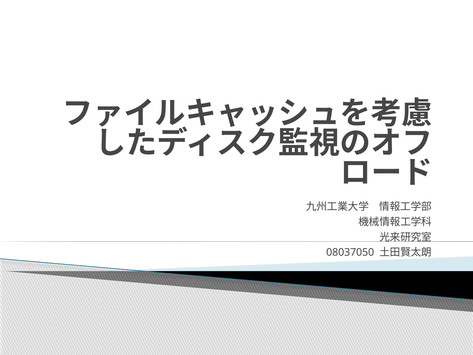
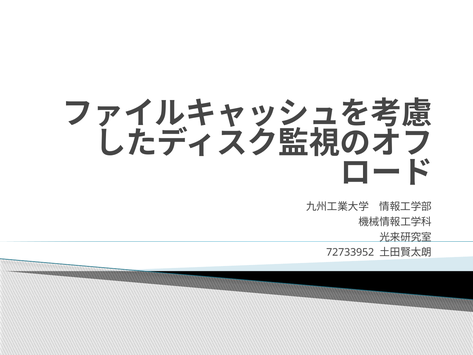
08037050: 08037050 -> 72733952
